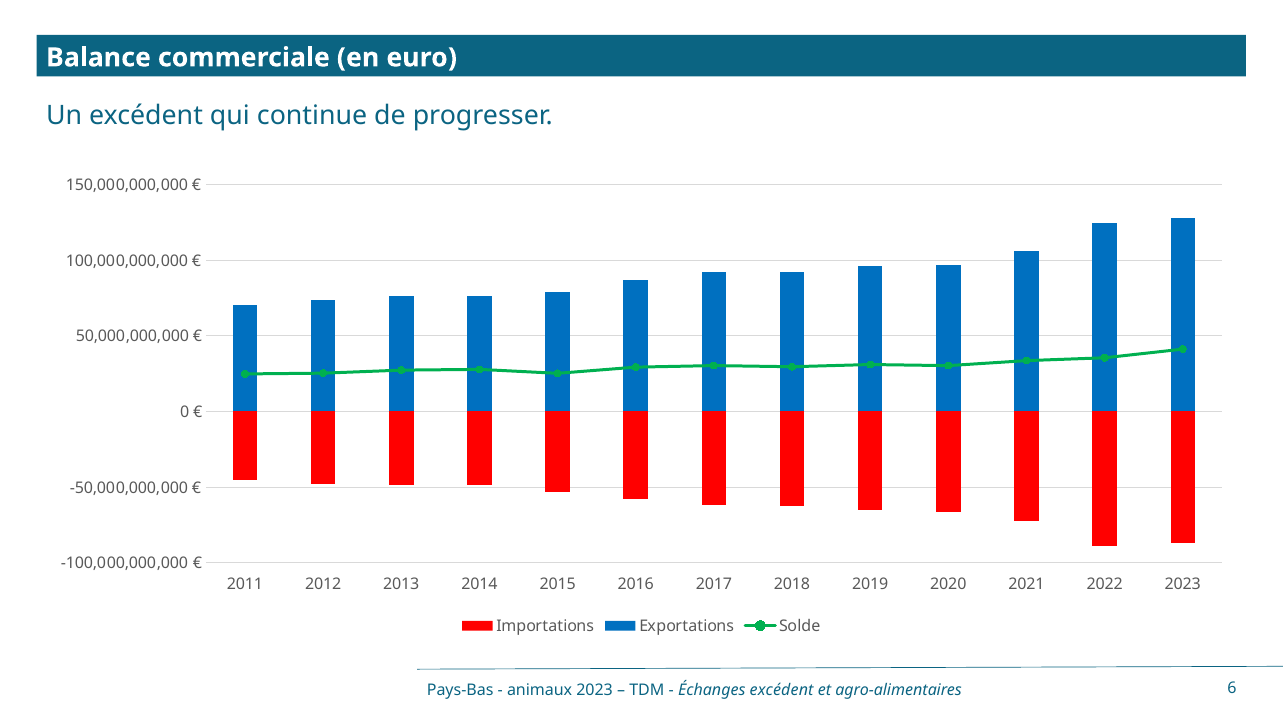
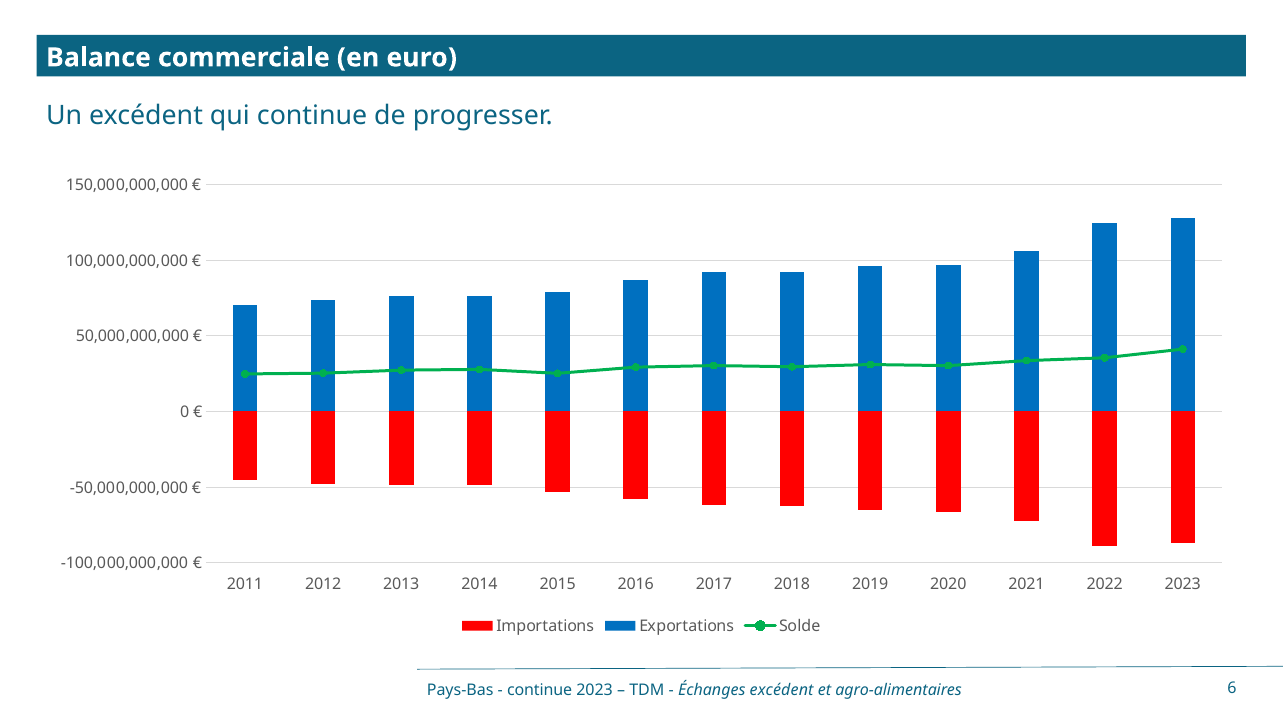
animaux at (540, 690): animaux -> continue
